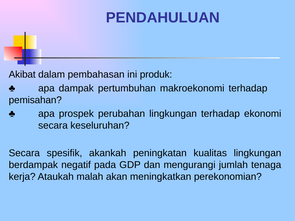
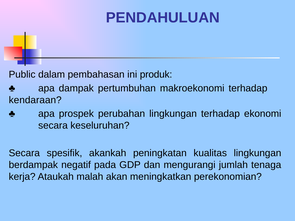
Akibat: Akibat -> Public
pemisahan: pemisahan -> kendaraan
